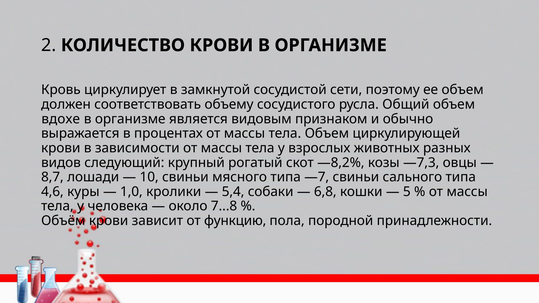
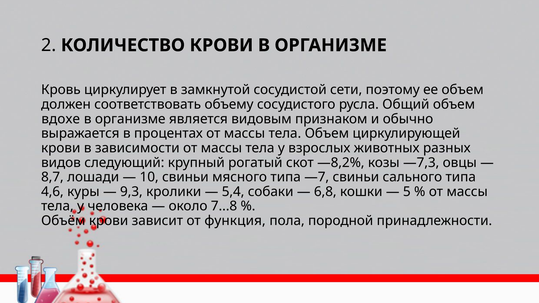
1,0: 1,0 -> 9,3
функцию: функцию -> функция
